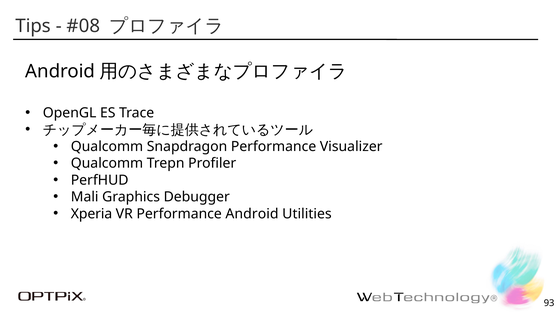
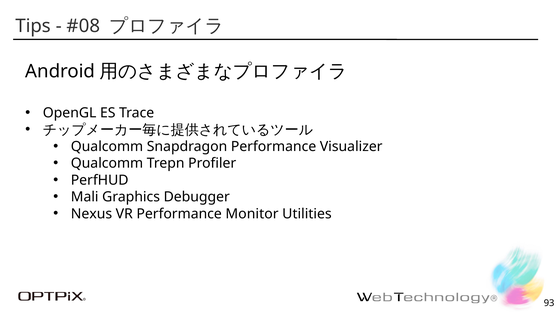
Xperia: Xperia -> Nexus
Performance Android: Android -> Monitor
